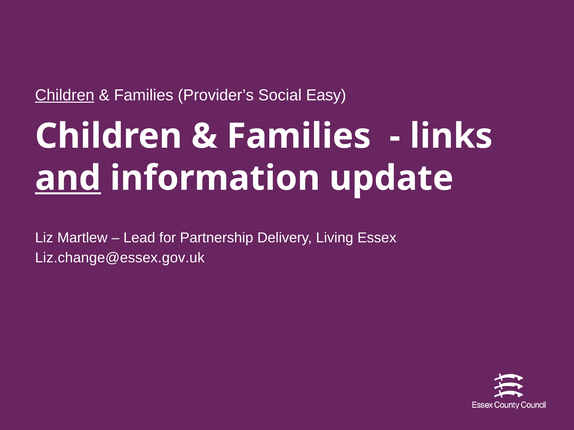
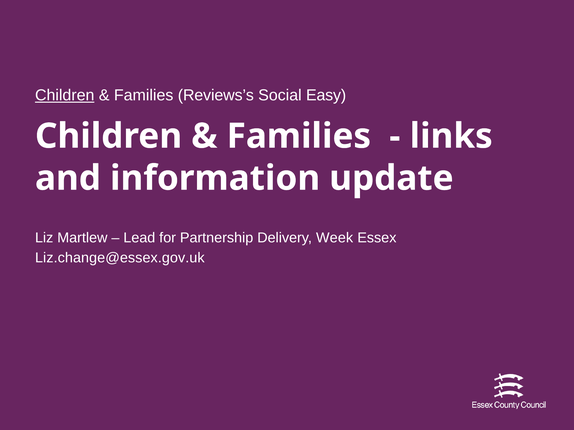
Provider’s: Provider’s -> Reviews’s
and underline: present -> none
Living: Living -> Week
